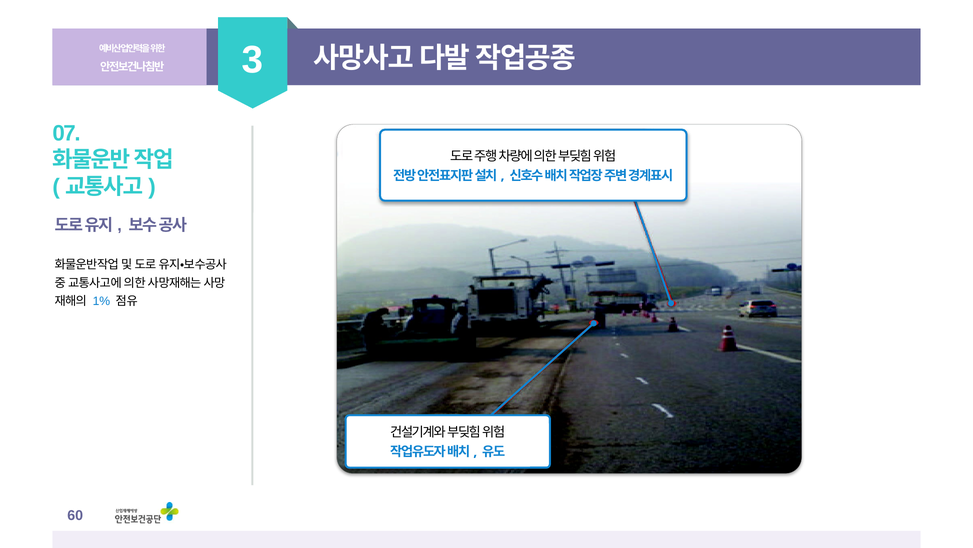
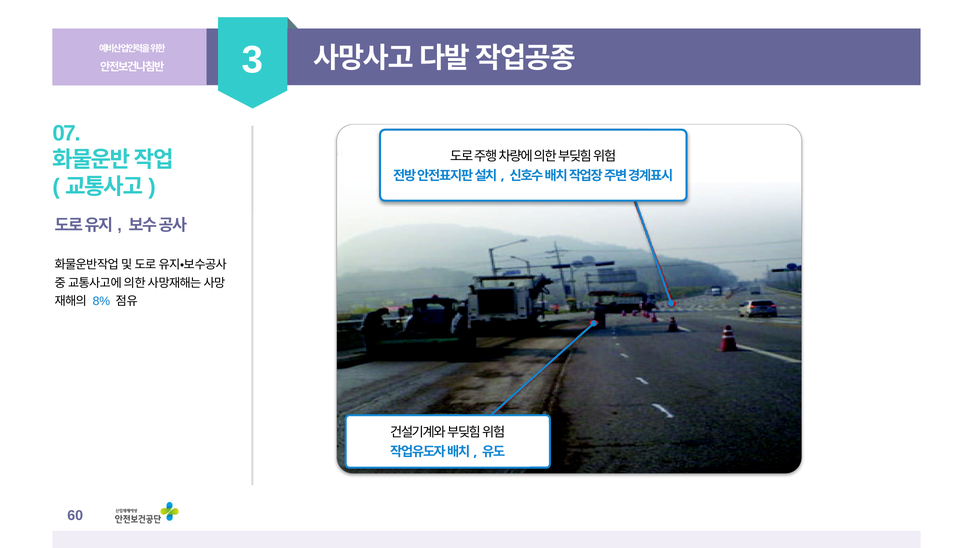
1%: 1% -> 8%
